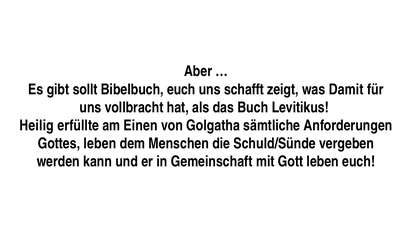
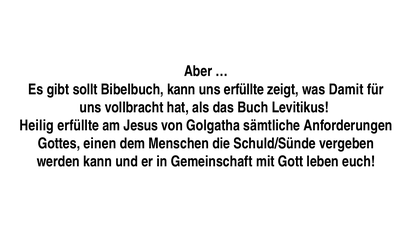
Bibelbuch euch: euch -> kann
uns schafft: schafft -> erfüllte
Einen: Einen -> Jesus
Gottes leben: leben -> einen
